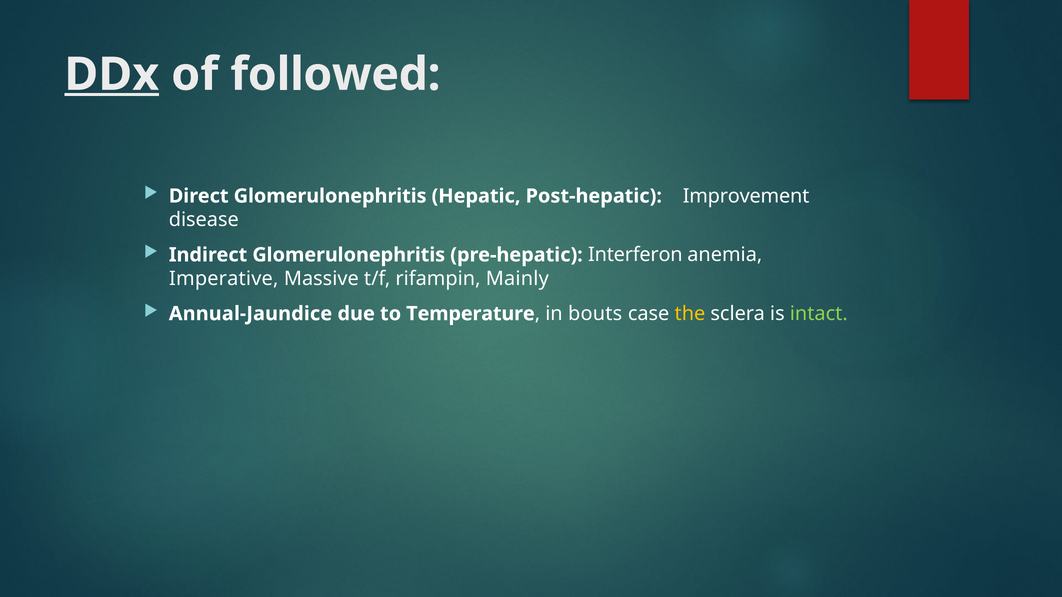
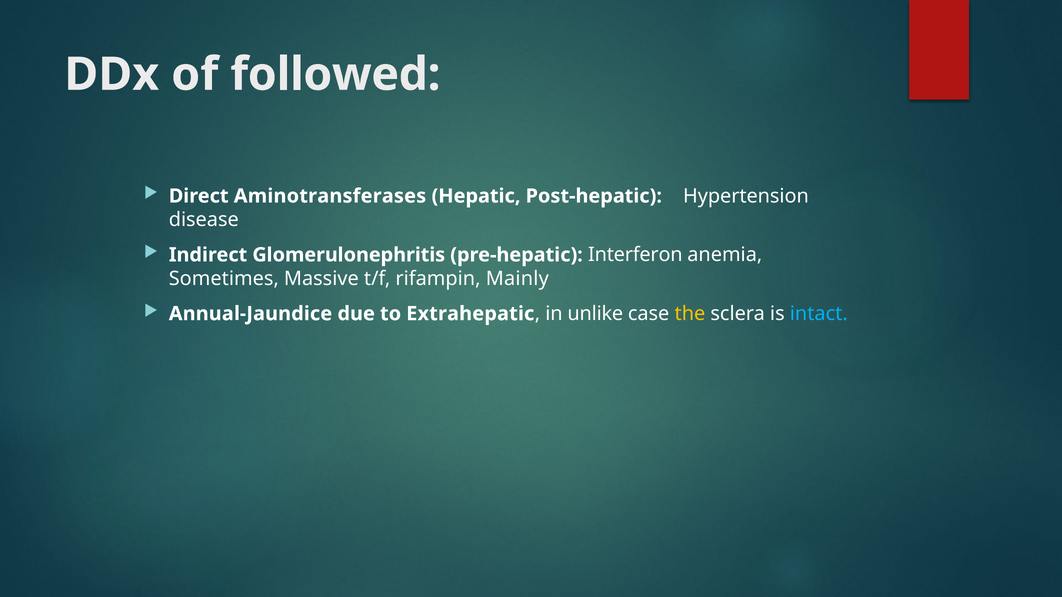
DDx underline: present -> none
Direct Glomerulonephritis: Glomerulonephritis -> Aminotransferases
Improvement: Improvement -> Hypertension
Imperative: Imperative -> Sometimes
Temperature: Temperature -> Extrahepatic
bouts: bouts -> unlike
intact colour: light green -> light blue
